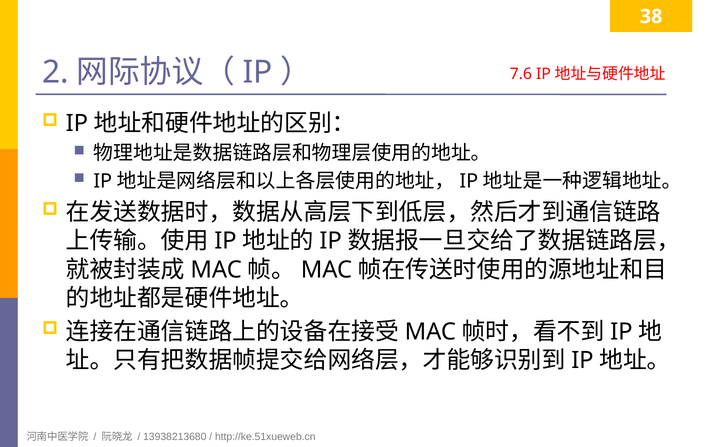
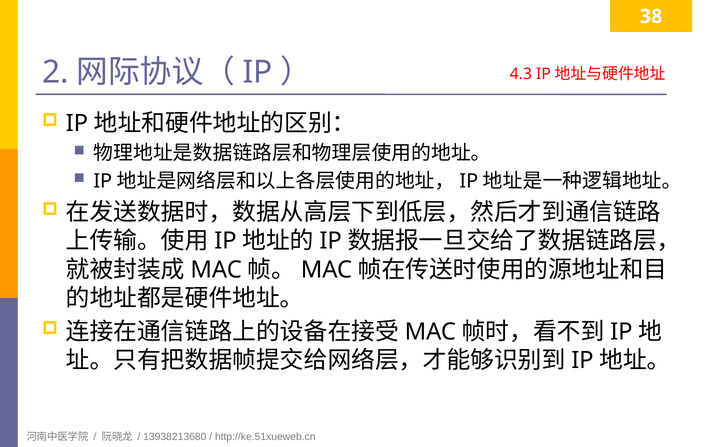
7.6: 7.6 -> 4.3
